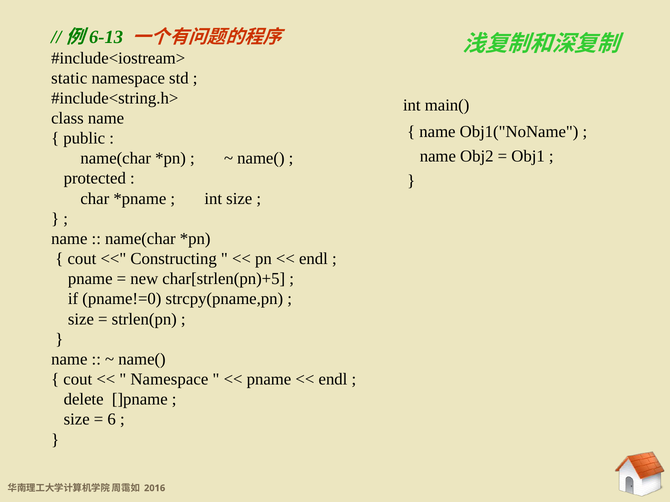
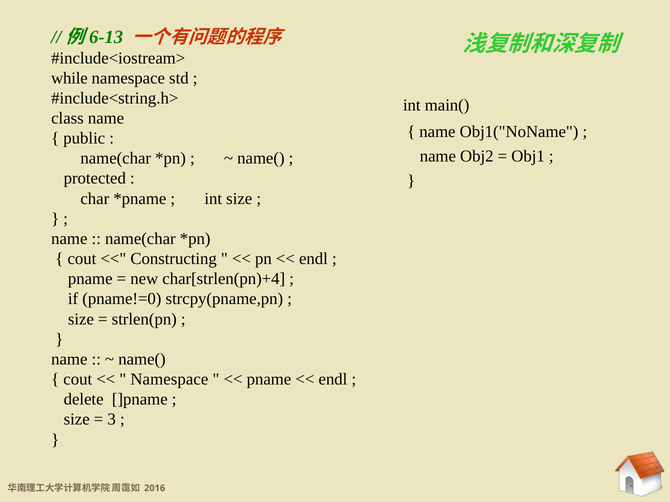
static: static -> while
char[strlen(pn)+5: char[strlen(pn)+5 -> char[strlen(pn)+4
6: 6 -> 3
